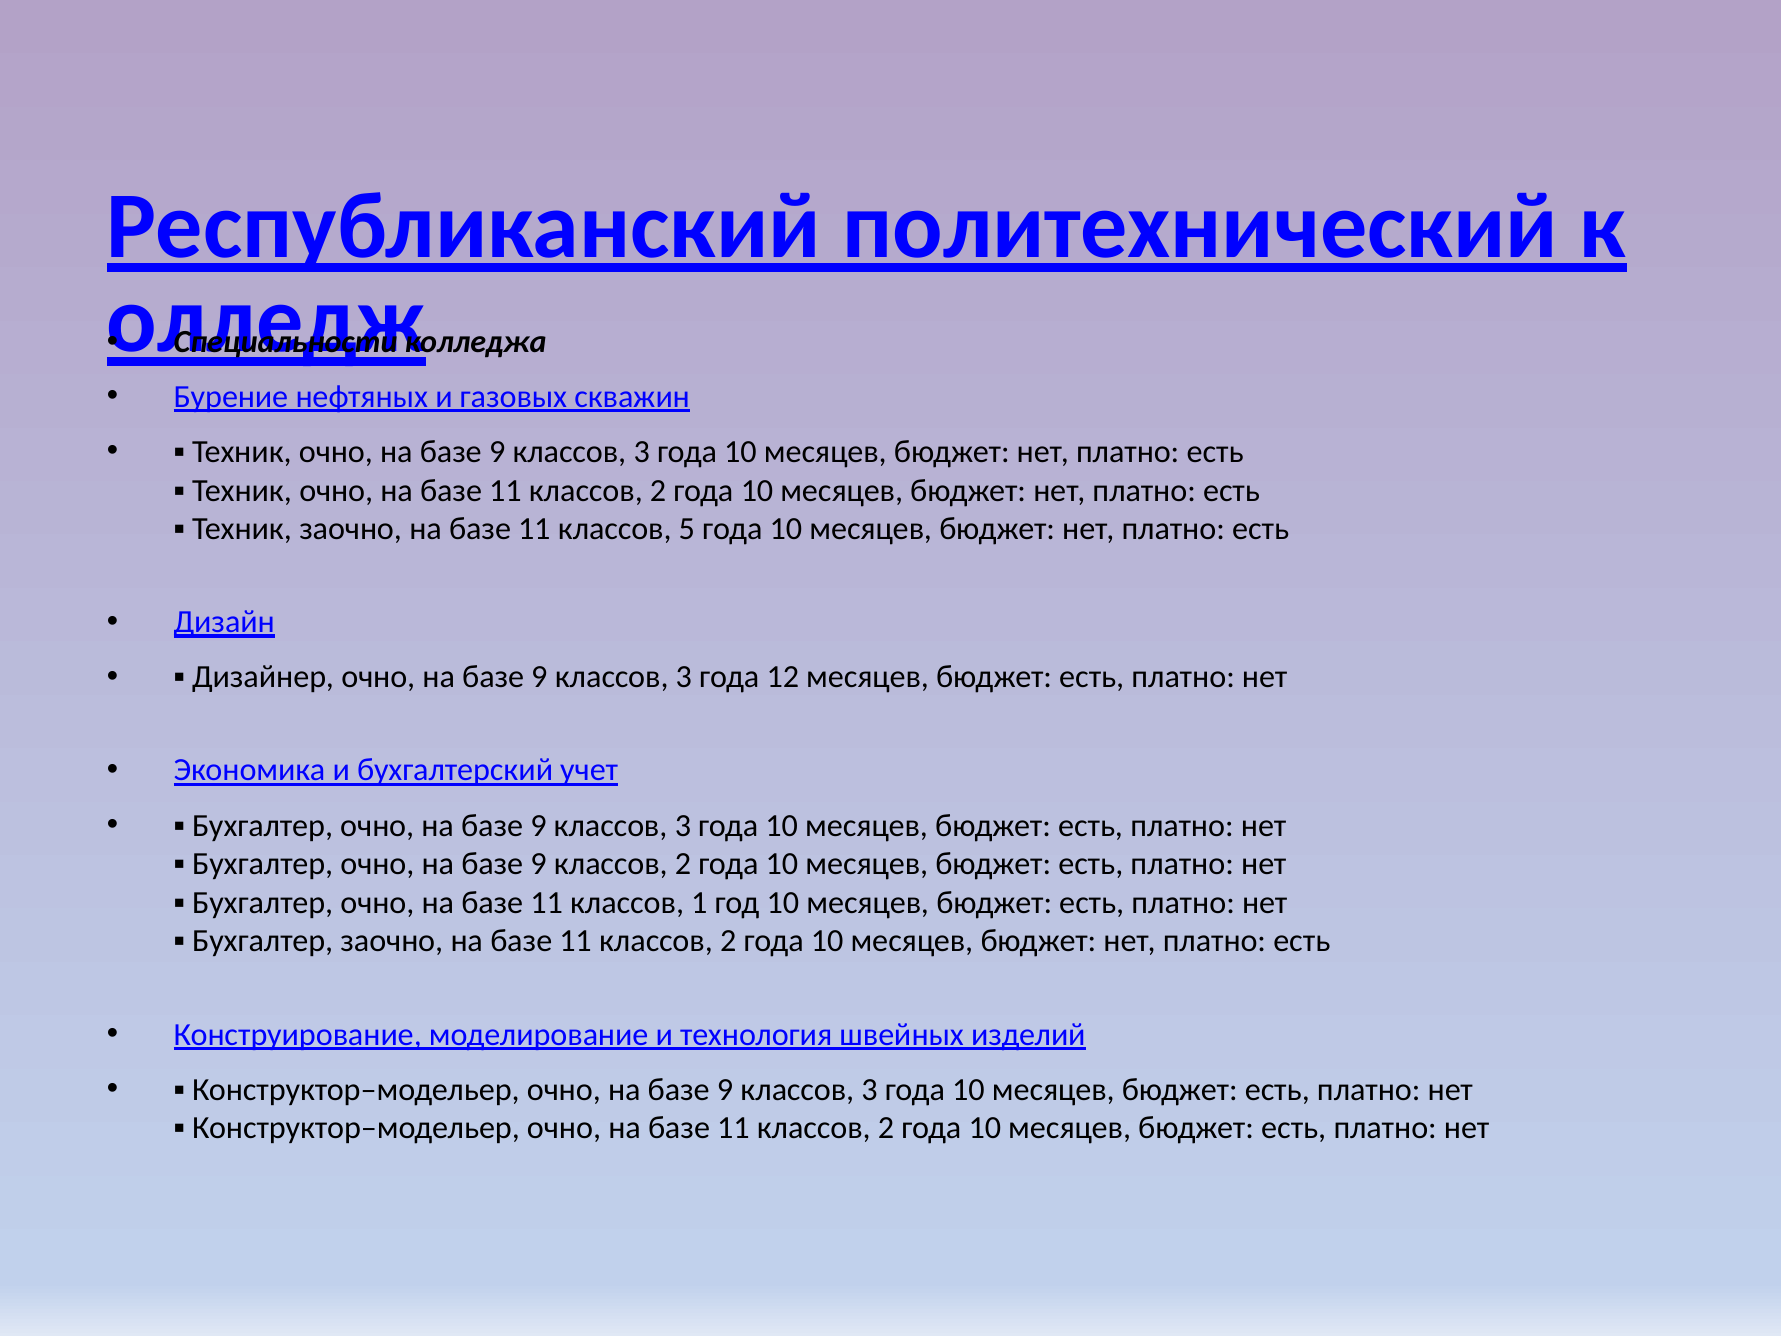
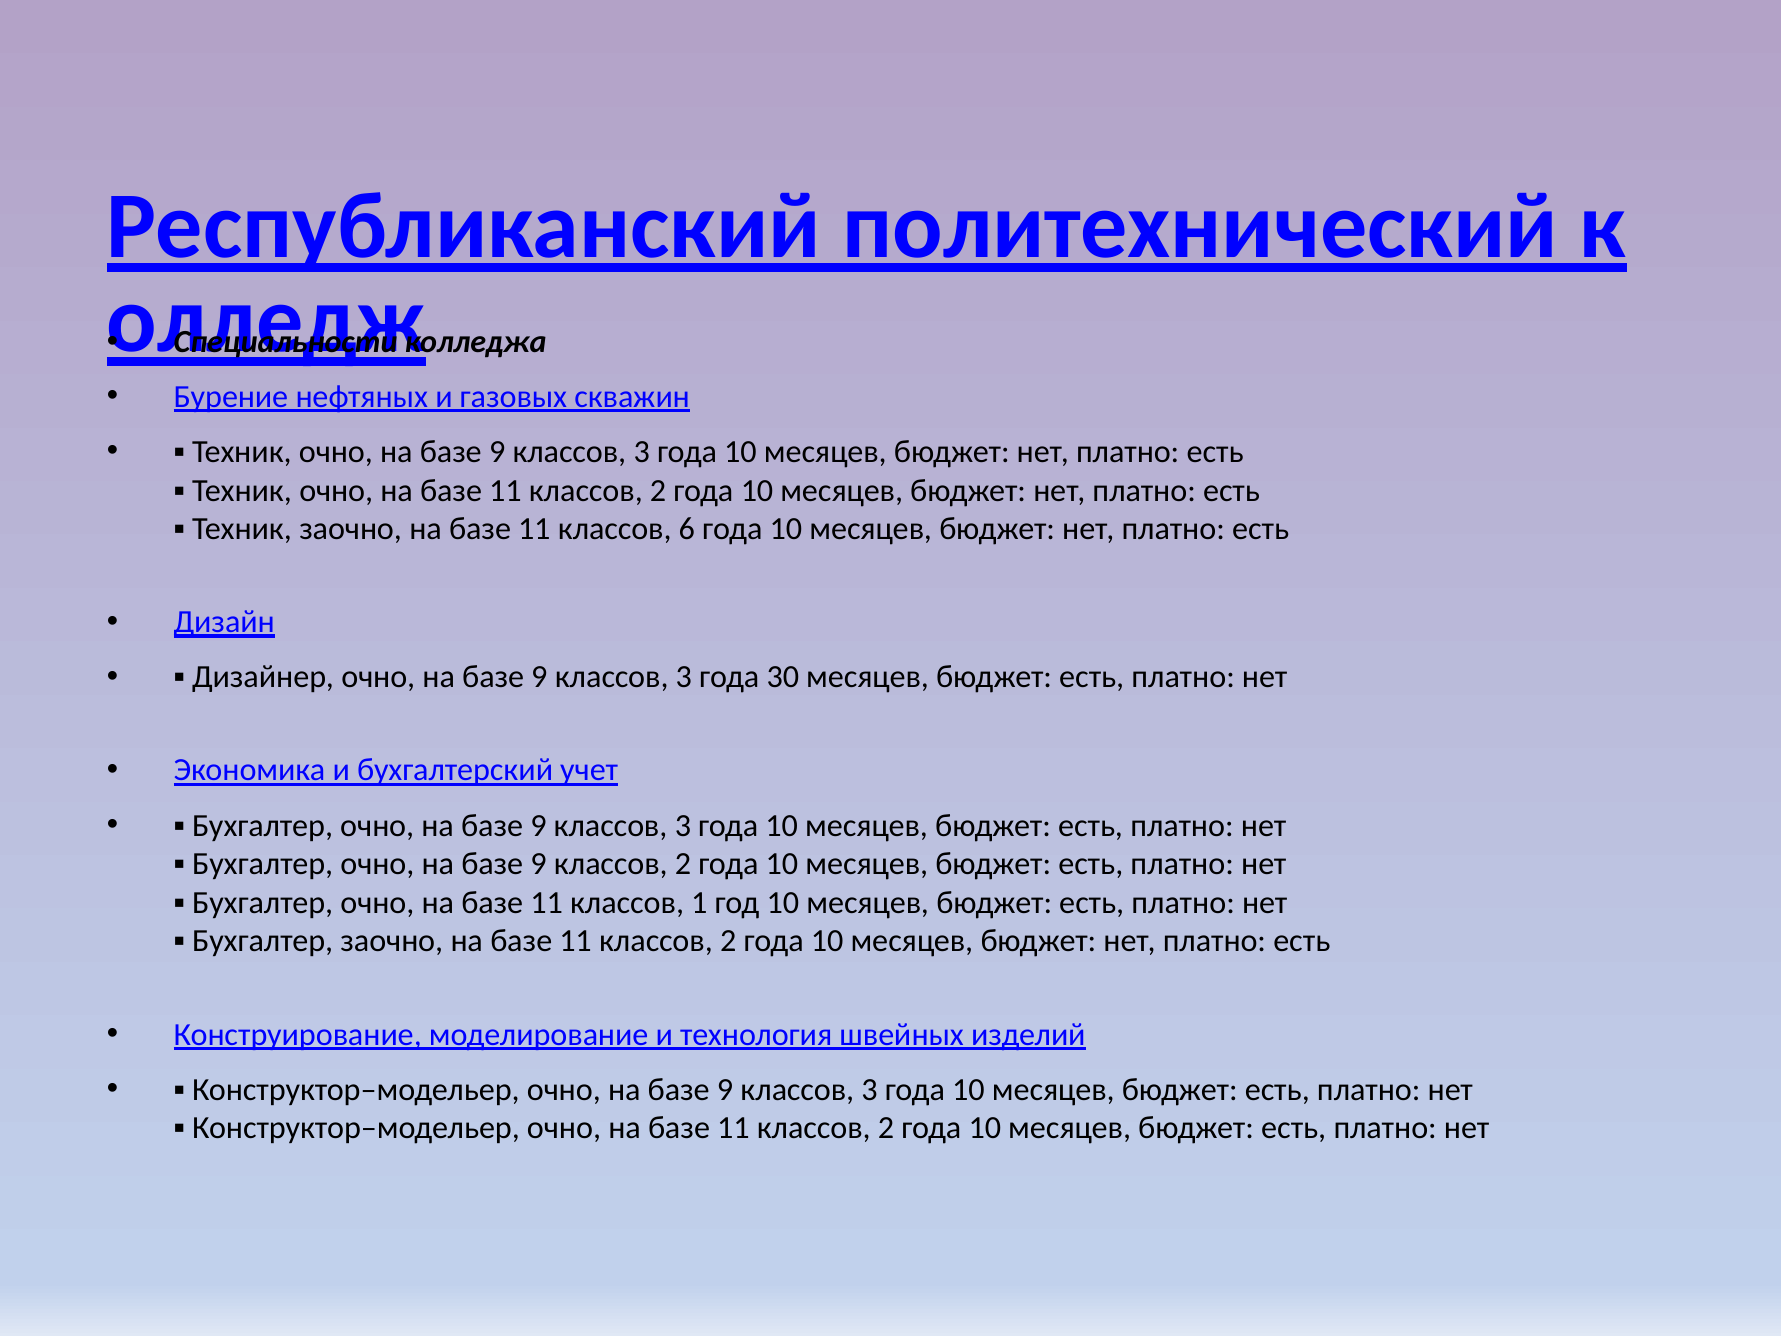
5: 5 -> 6
12: 12 -> 30
